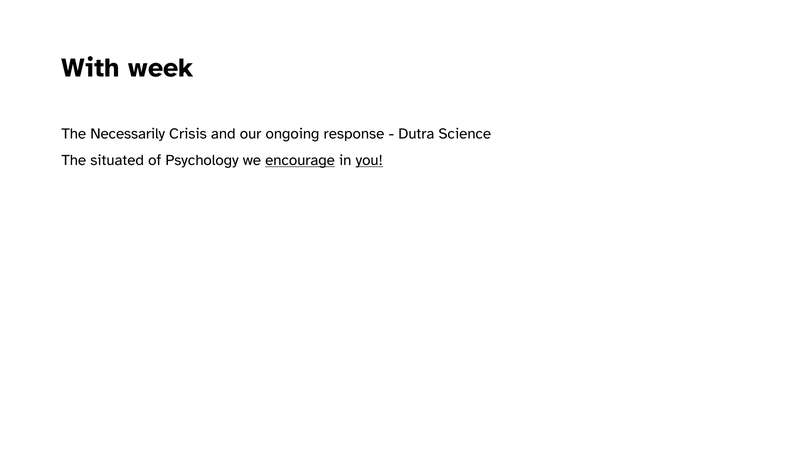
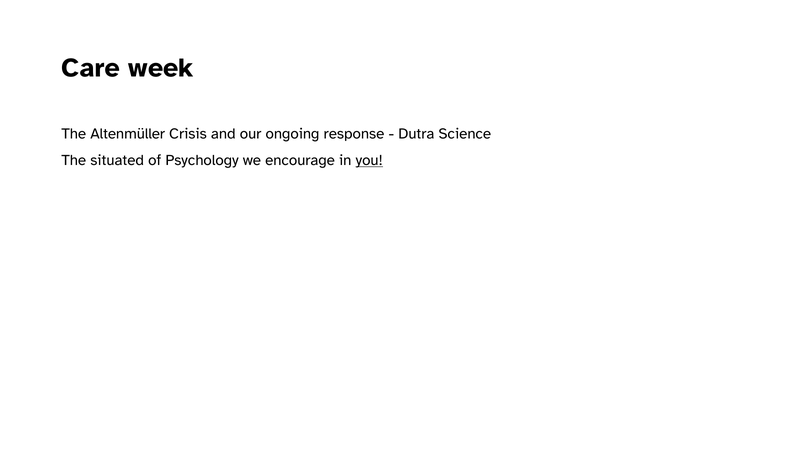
With: With -> Care
Necessarily: Necessarily -> Altenmüller
encourage underline: present -> none
